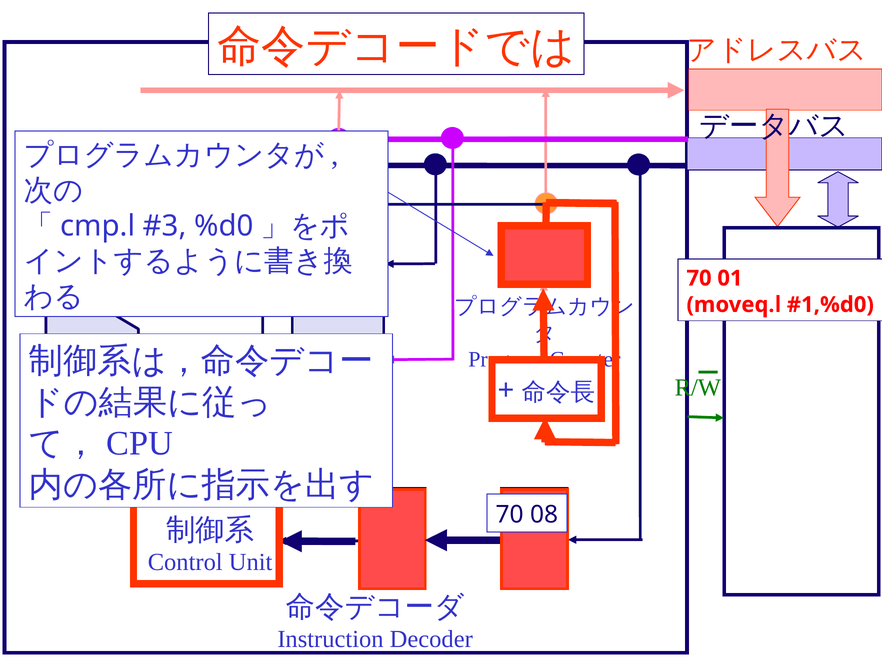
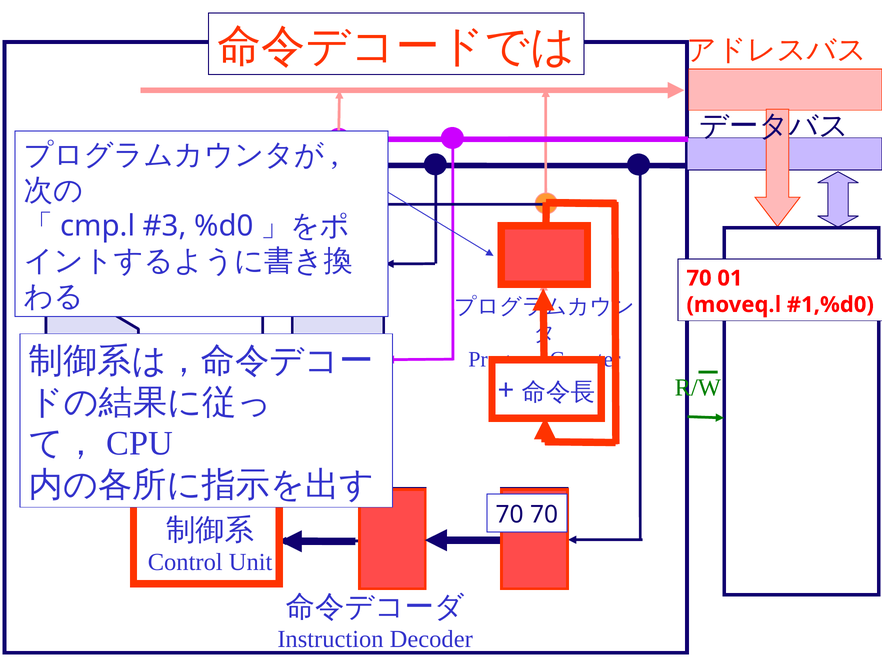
08 at (544, 514): 08 -> 70
